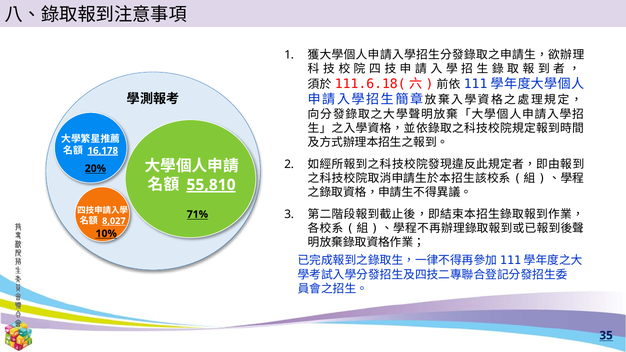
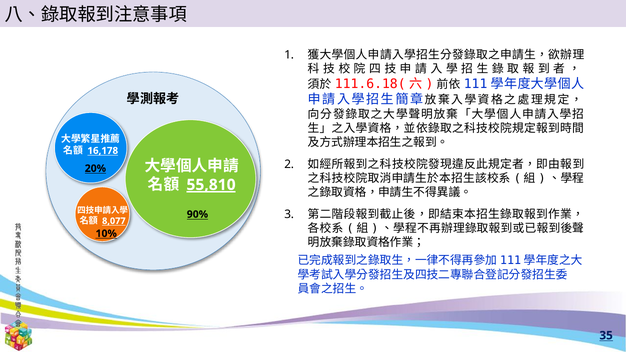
16,178 underline: present -> none
71%: 71% -> 90%
8,027: 8,027 -> 8,077
